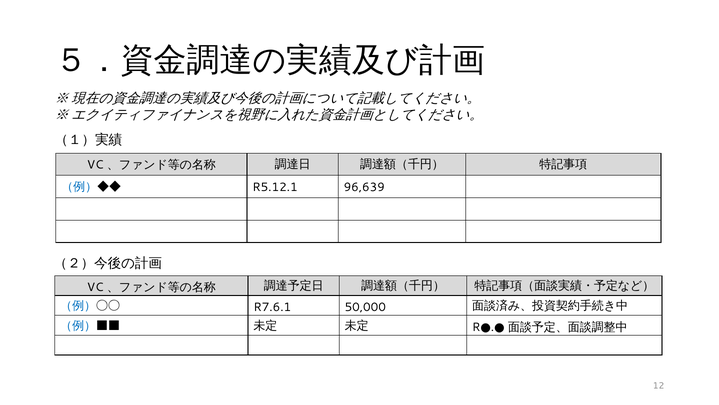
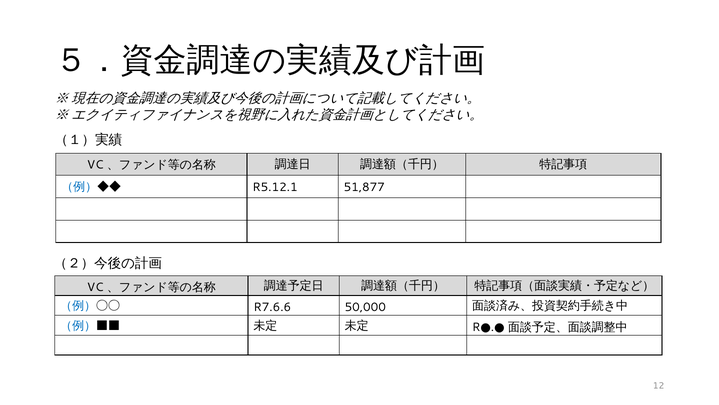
96,639: 96,639 -> 51,877
R7.6.1: R7.6.1 -> R7.6.6
